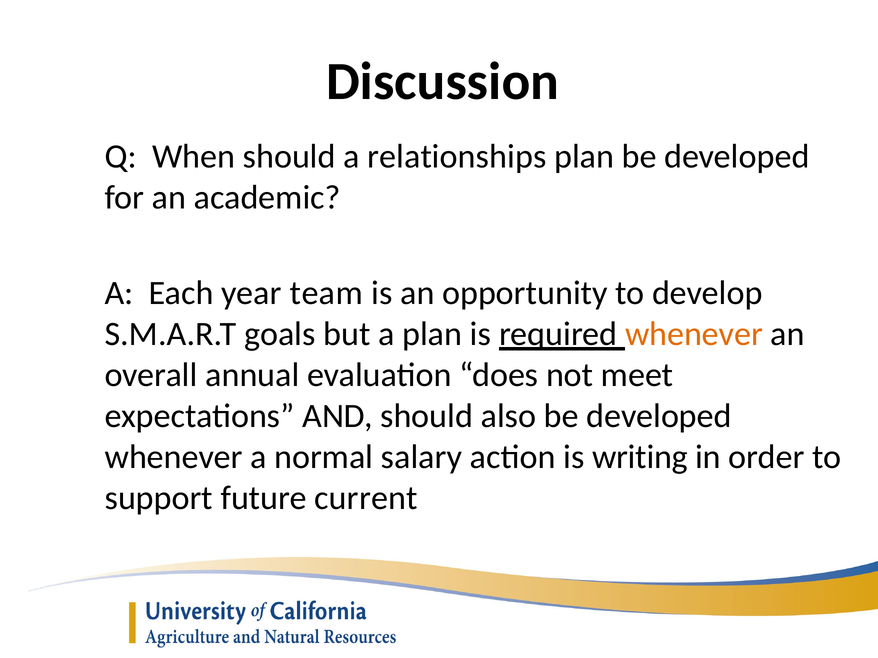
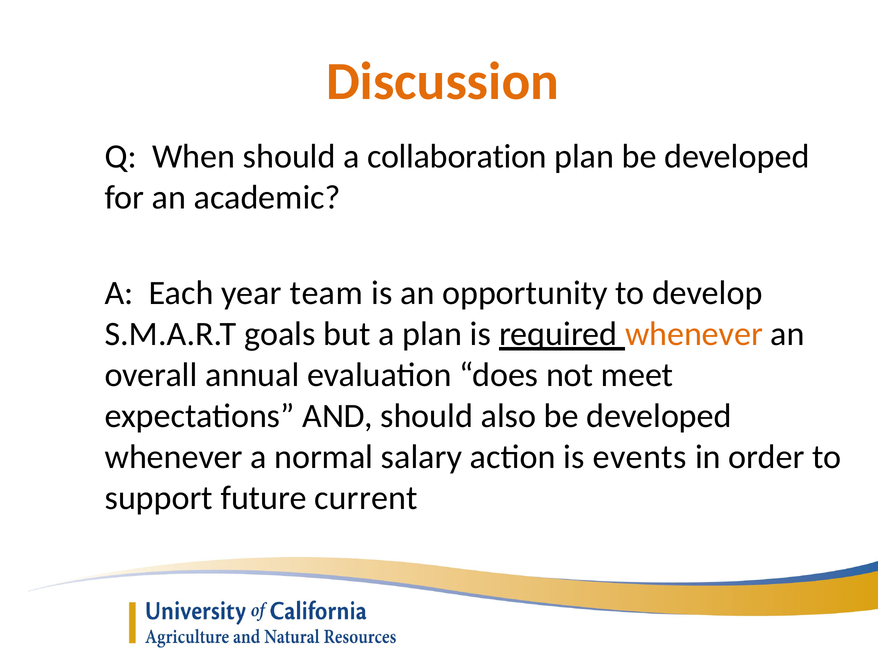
Discussion colour: black -> orange
relationships: relationships -> collaboration
writing: writing -> events
